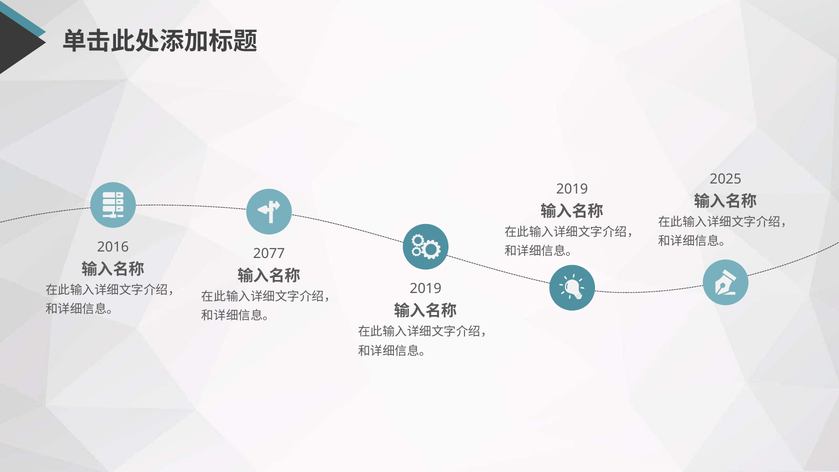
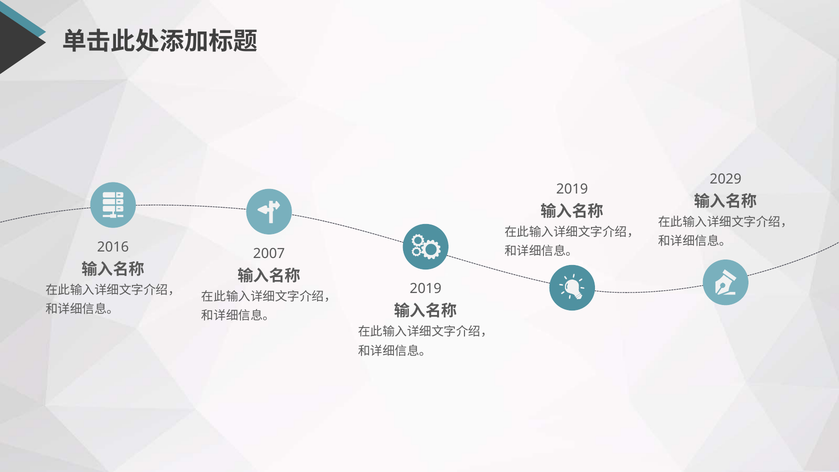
2025: 2025 -> 2029
2077: 2077 -> 2007
